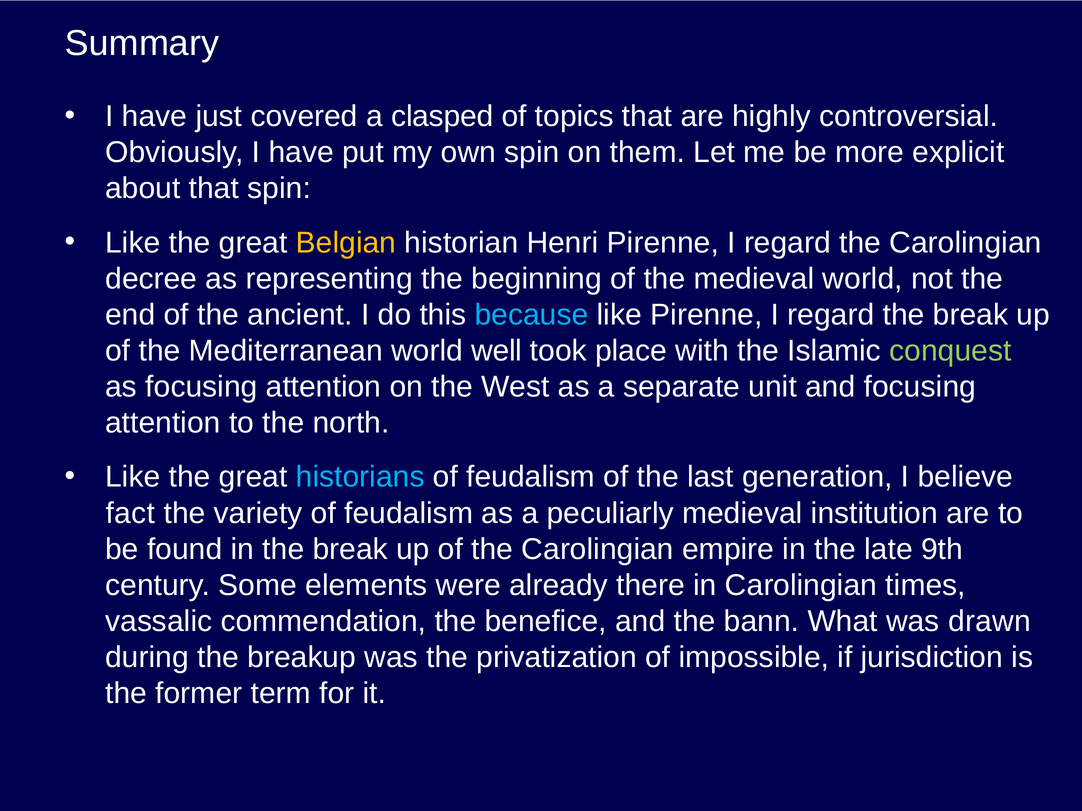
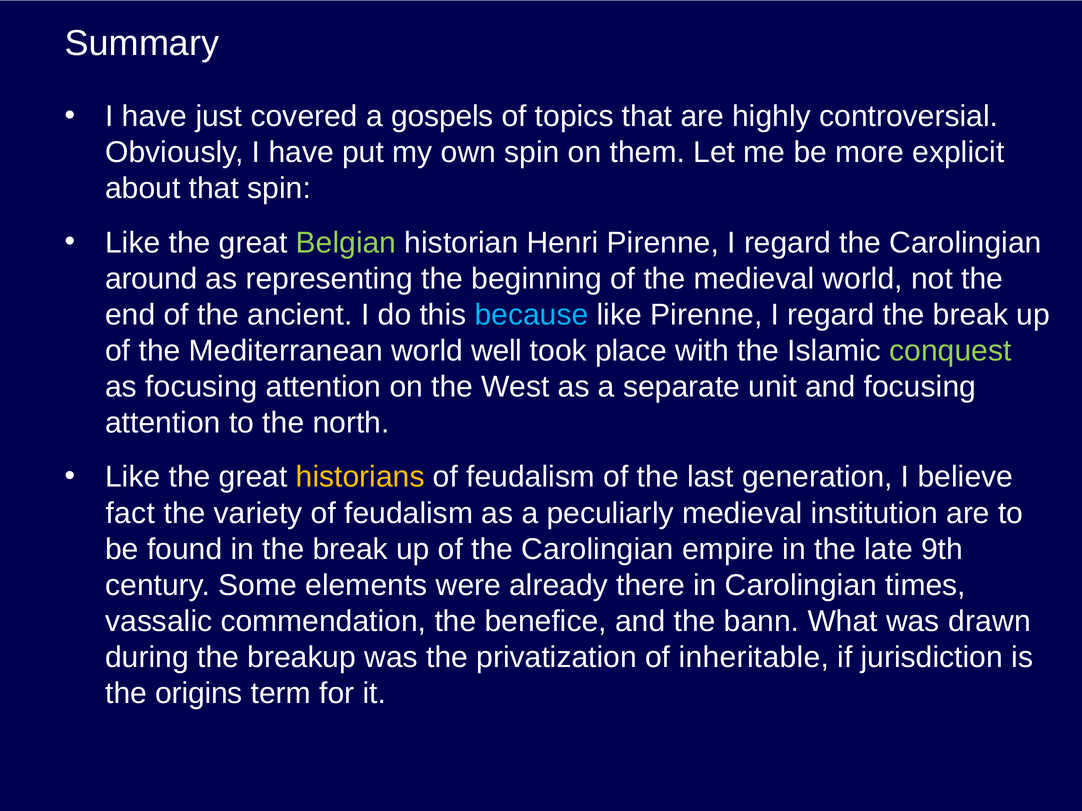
clasped: clasped -> gospels
Belgian colour: yellow -> light green
decree: decree -> around
historians colour: light blue -> yellow
impossible: impossible -> inheritable
former: former -> origins
